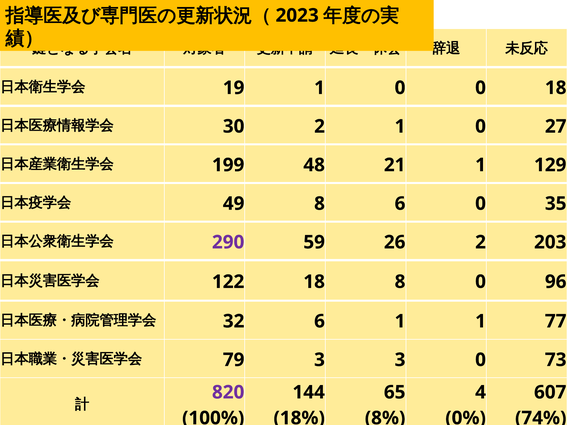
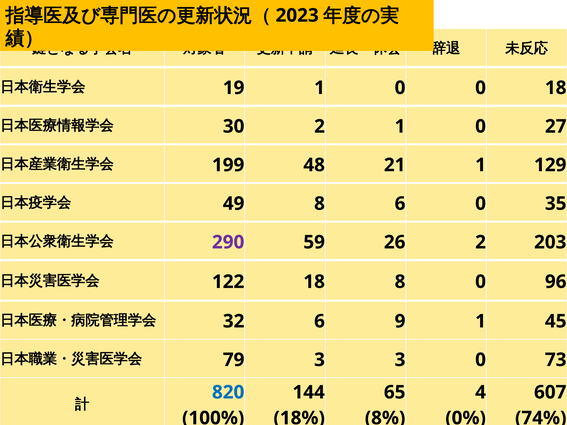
6 1: 1 -> 9
77: 77 -> 45
820 colour: purple -> blue
